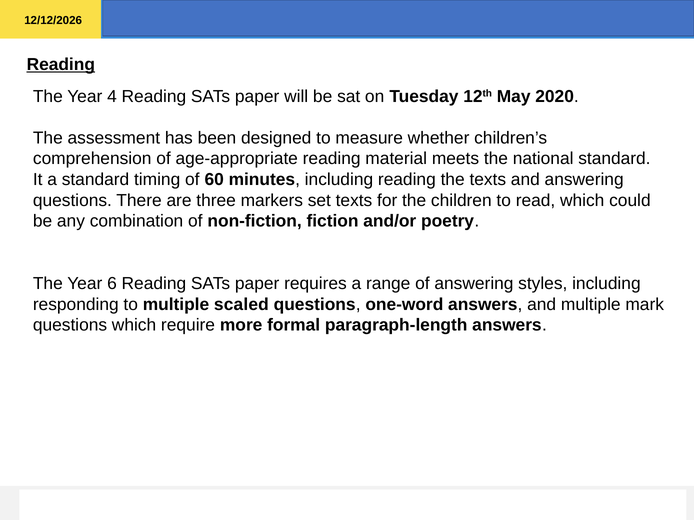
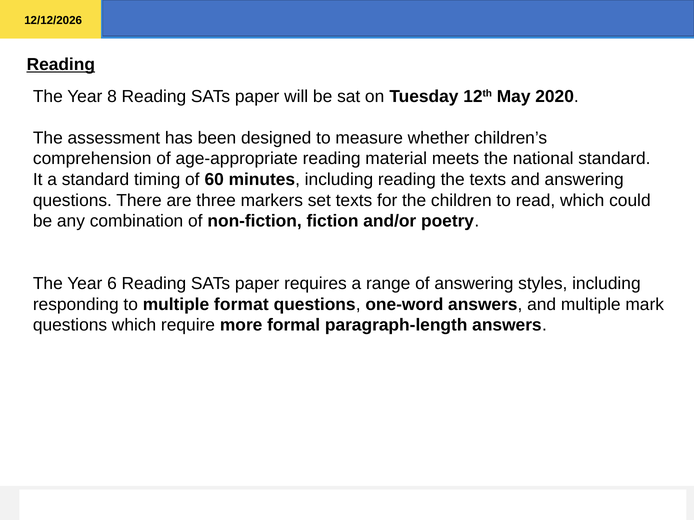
4: 4 -> 8
scaled: scaled -> format
